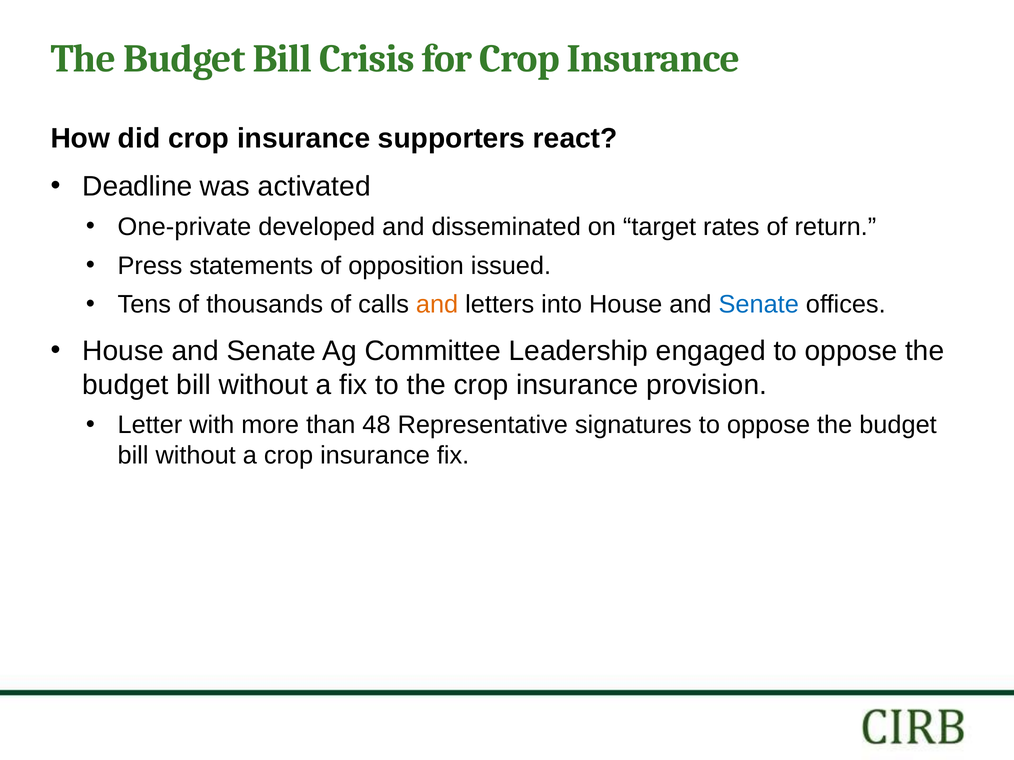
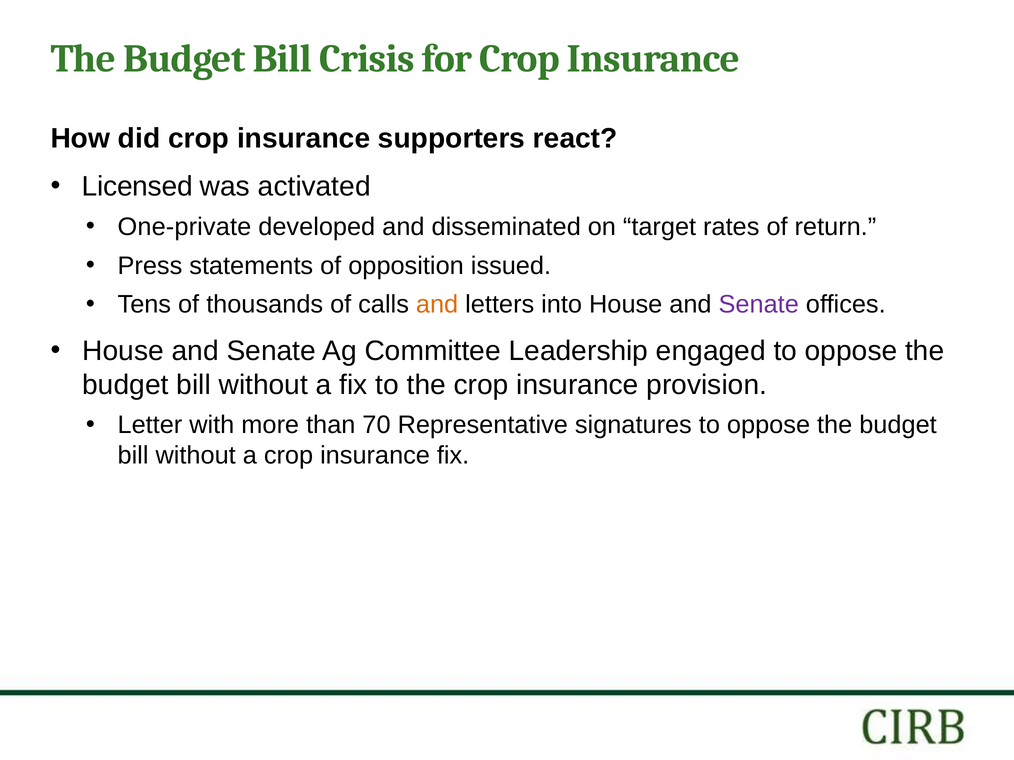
Deadline: Deadline -> Licensed
Senate at (759, 305) colour: blue -> purple
48: 48 -> 70
